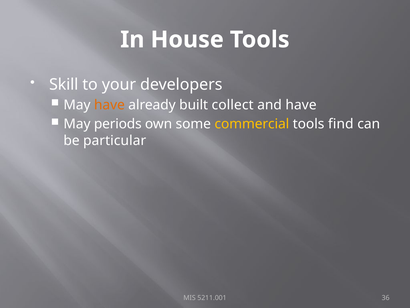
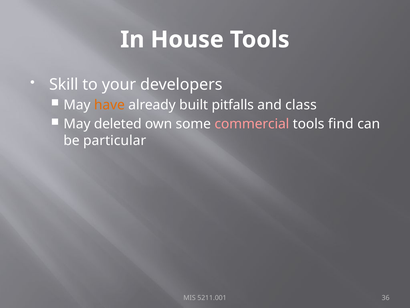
collect: collect -> pitfalls
and have: have -> class
periods: periods -> deleted
commercial colour: yellow -> pink
